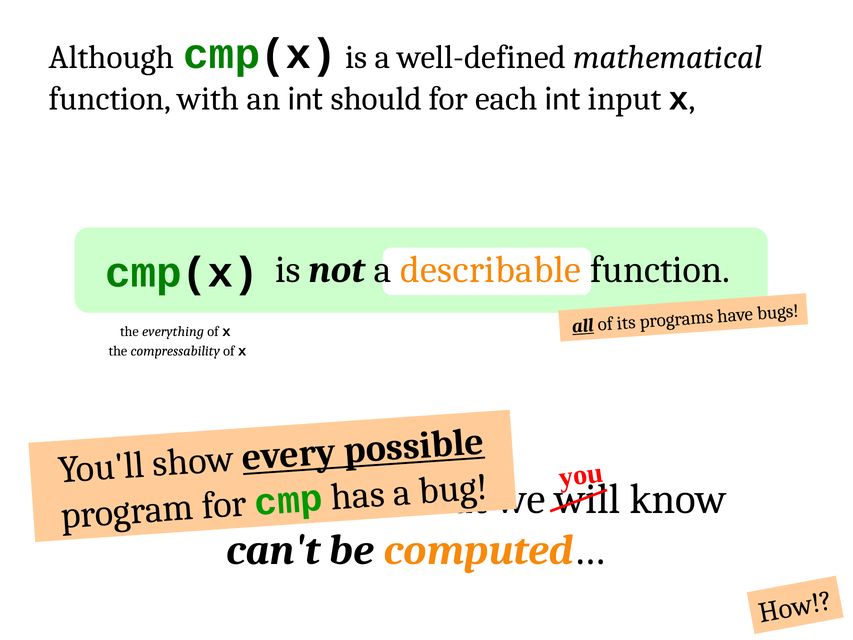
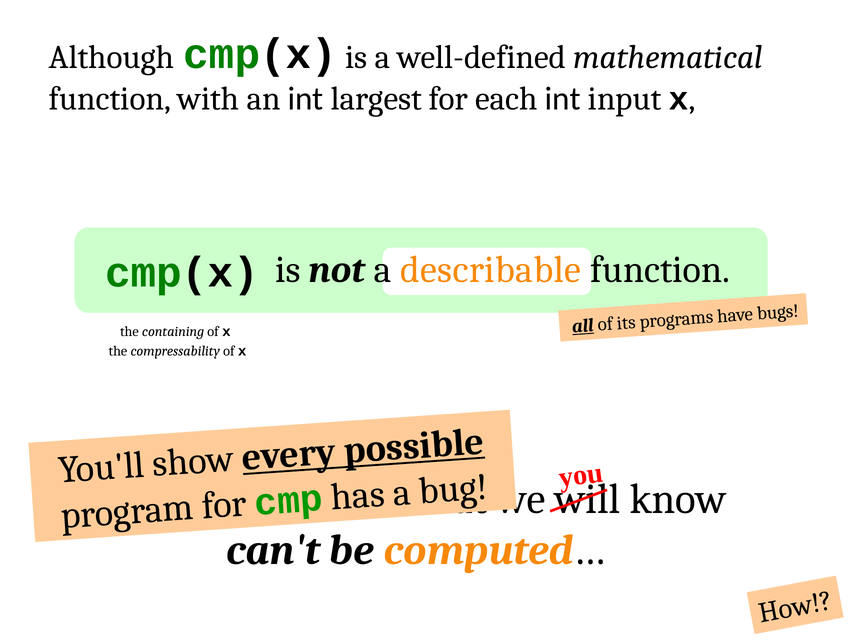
should: should -> largest
everything: everything -> containing
